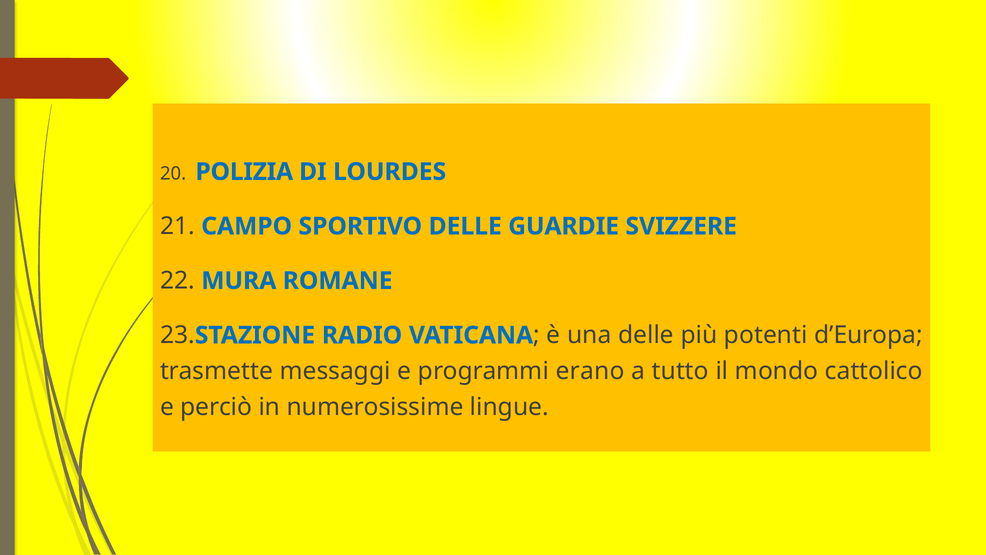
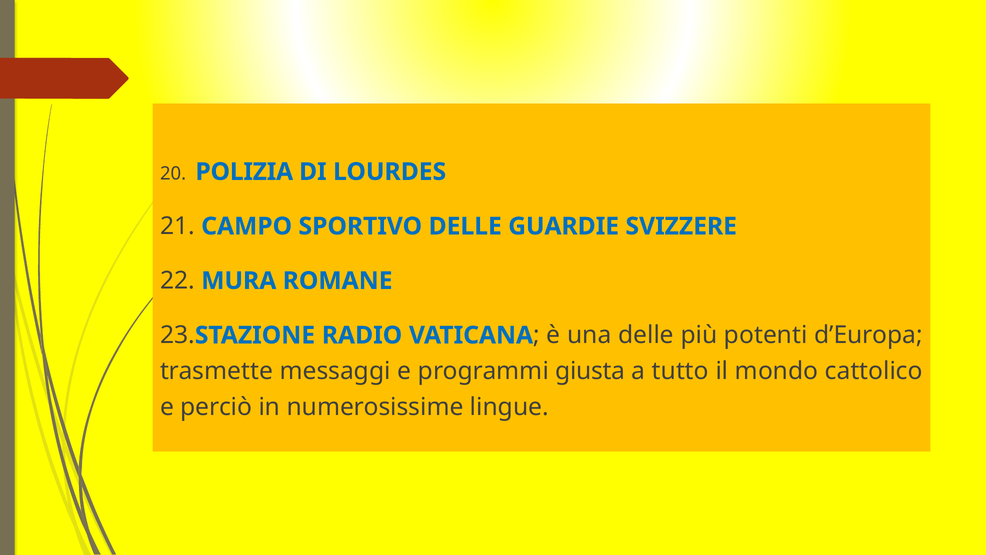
erano: erano -> giusta
